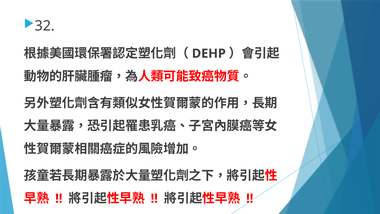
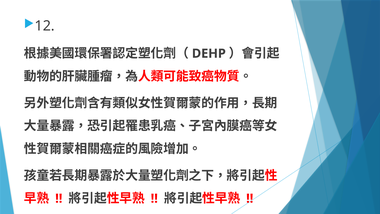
32: 32 -> 12
